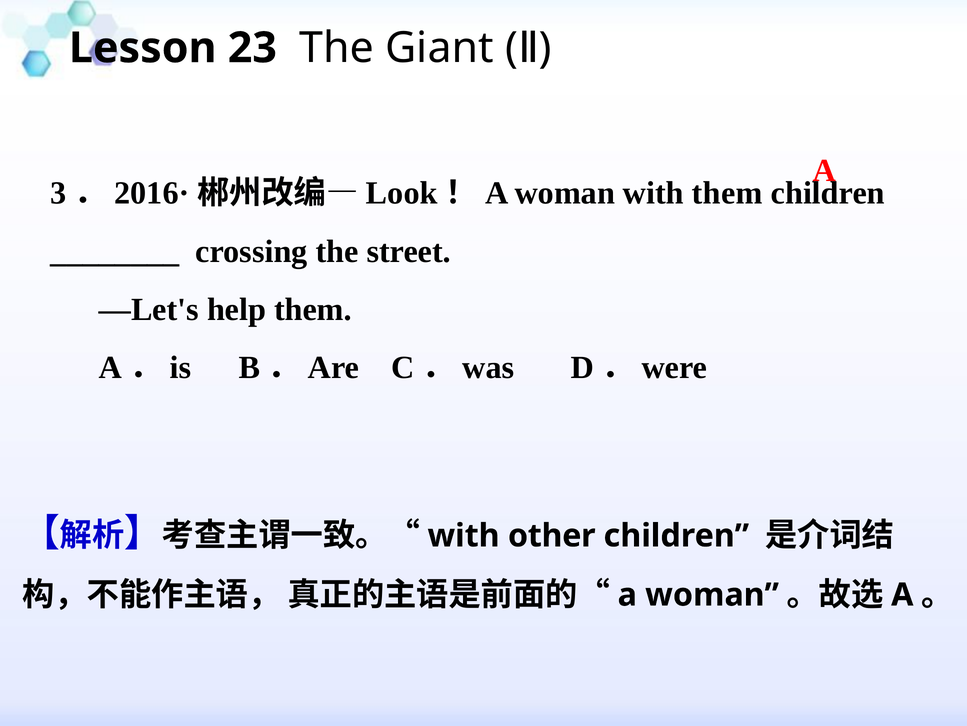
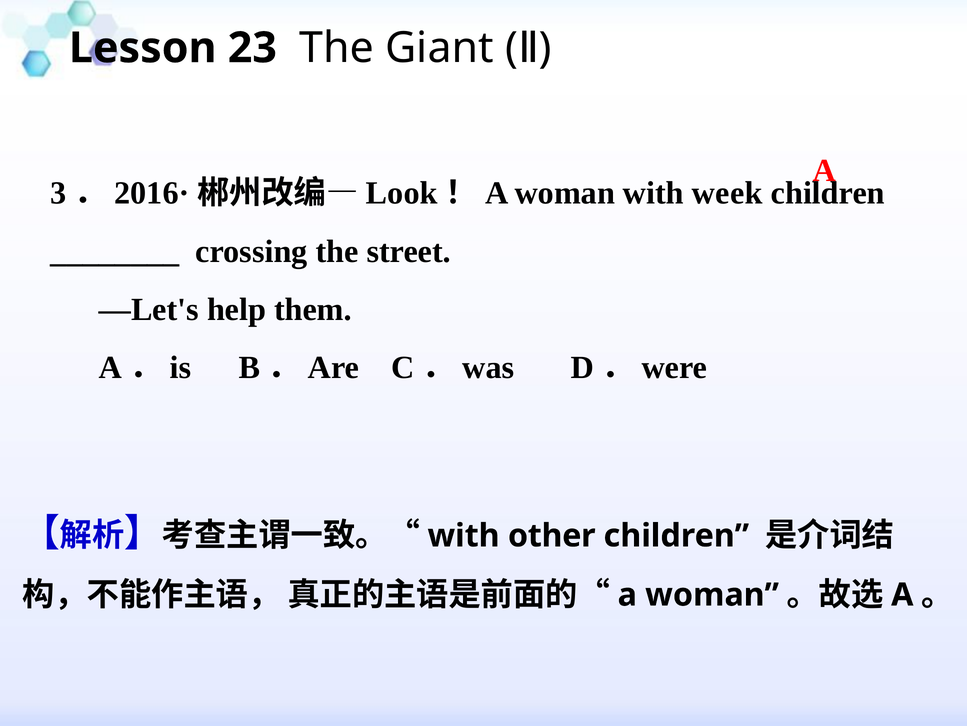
with them: them -> week
